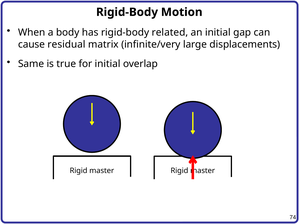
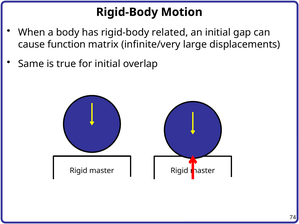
residual: residual -> function
